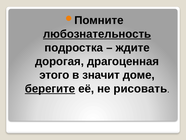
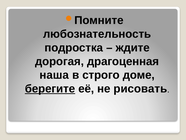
любознательность underline: present -> none
этого: этого -> наша
значит: значит -> строго
